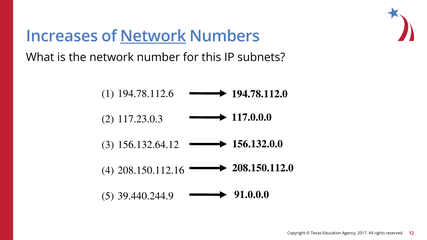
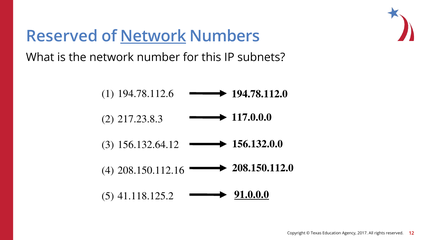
Increases at (62, 36): Increases -> Reserved
117.23.0.3: 117.23.0.3 -> 217.23.8.3
91.0.0.0 underline: none -> present
39.440.244.9: 39.440.244.9 -> 41.118.125.2
